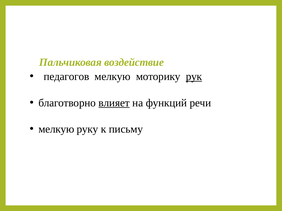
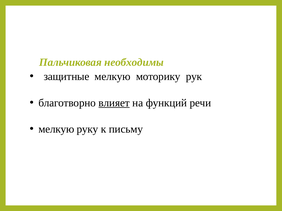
воздействие: воздействие -> необходимы
педагогов: педагогов -> защитные
рук underline: present -> none
